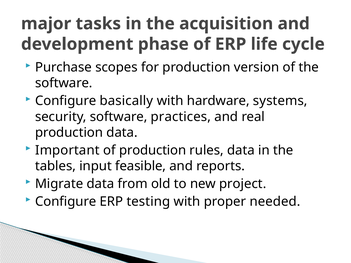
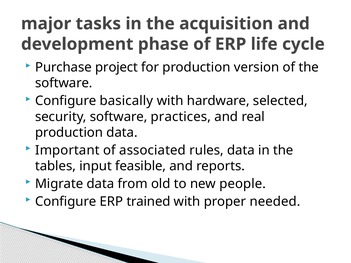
scopes: scopes -> project
systems: systems -> selected
of production: production -> associated
project: project -> people
testing: testing -> trained
